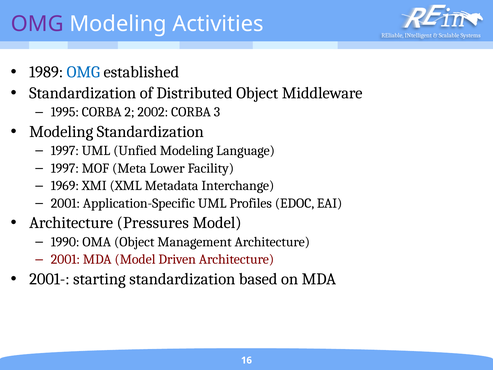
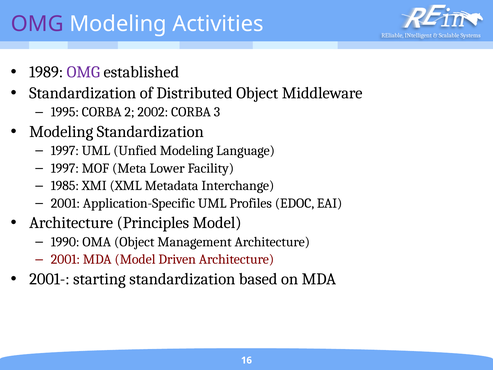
OMG at (83, 72) colour: blue -> purple
1969: 1969 -> 1985
Pressures: Pressures -> Principles
